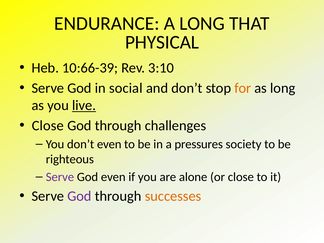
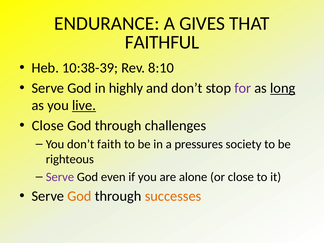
A LONG: LONG -> GIVES
PHYSICAL: PHYSICAL -> FAITHFUL
10:66-39: 10:66-39 -> 10:38-39
3:10: 3:10 -> 8:10
social: social -> highly
for colour: orange -> purple
long at (283, 88) underline: none -> present
don’t even: even -> faith
God at (79, 196) colour: purple -> orange
